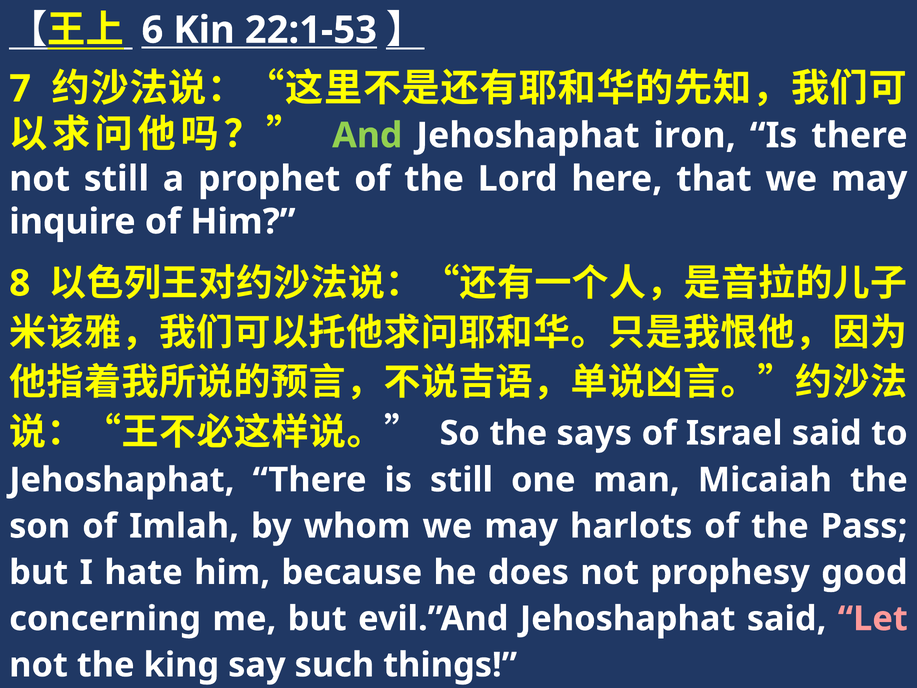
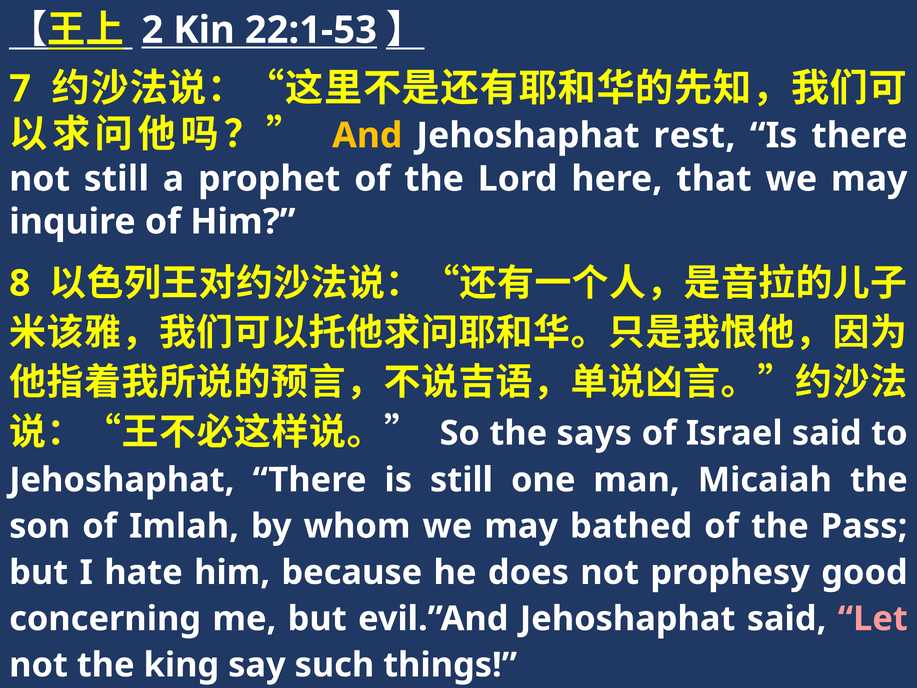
6: 6 -> 2
And colour: light green -> yellow
iron: iron -> rest
harlots: harlots -> bathed
